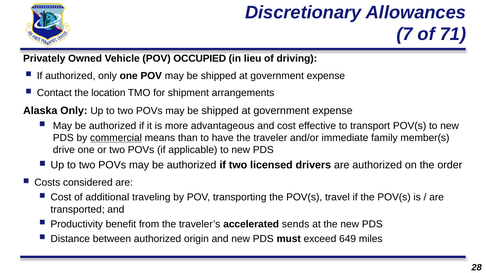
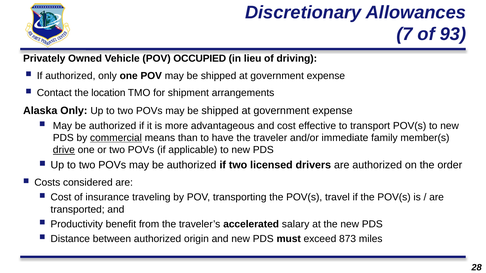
71: 71 -> 93
drive underline: none -> present
additional: additional -> insurance
sends: sends -> salary
649: 649 -> 873
